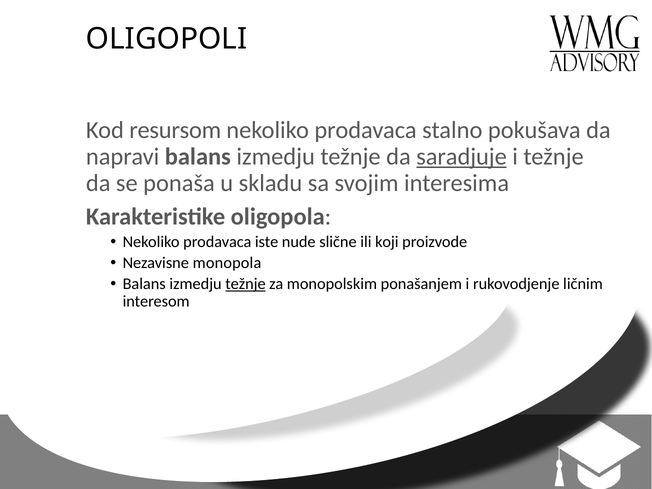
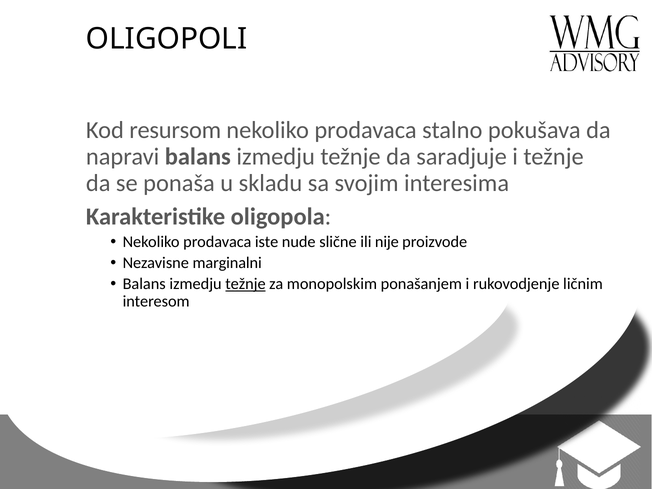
saradjuje underline: present -> none
koji: koji -> nije
monopola: monopola -> marginalni
